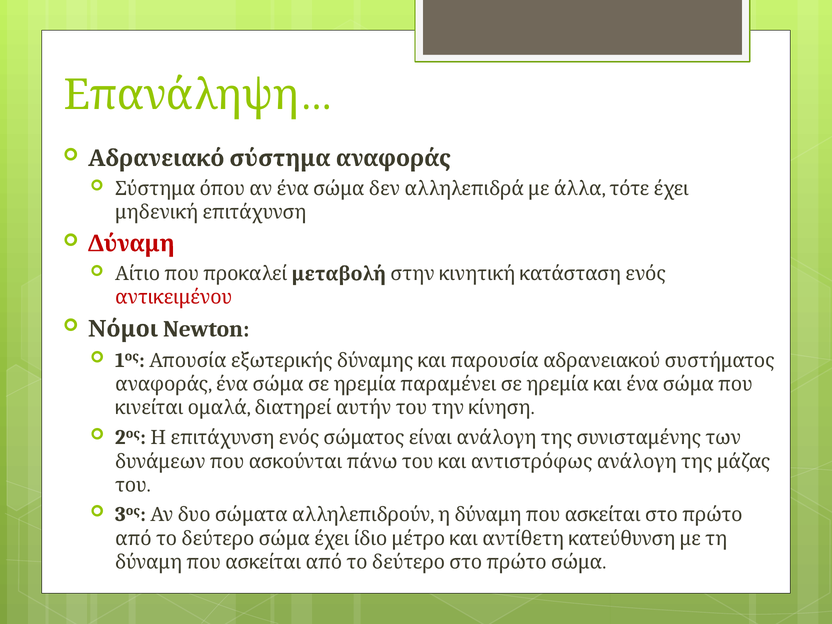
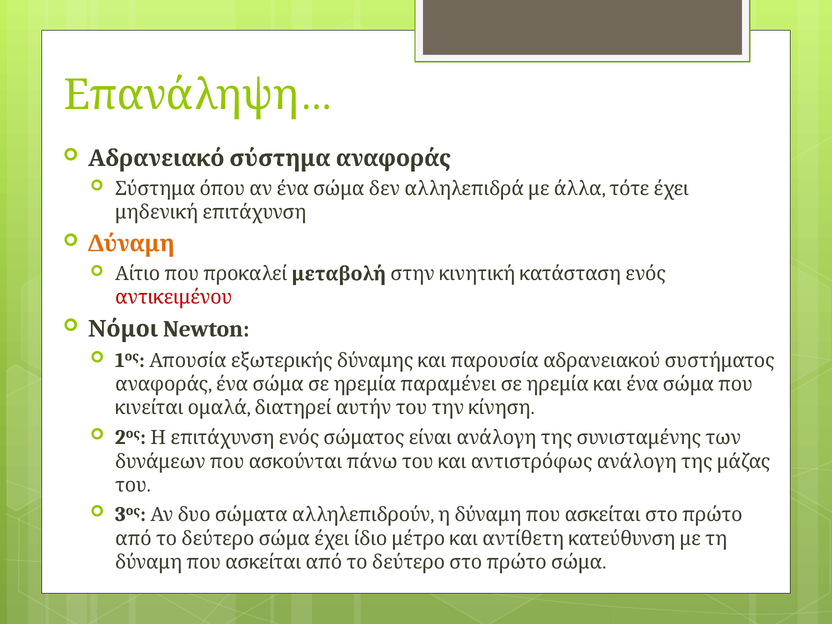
Δύναμη colour: red -> orange
